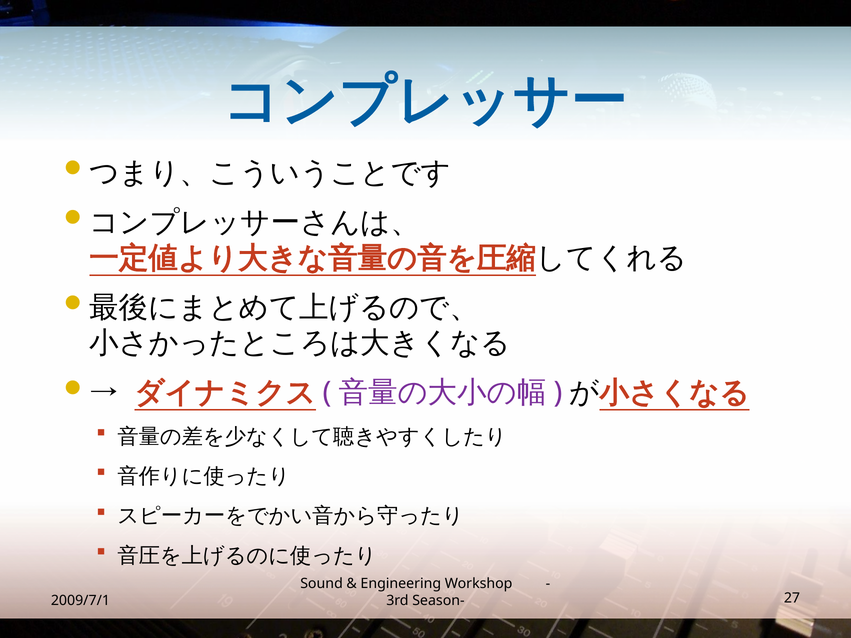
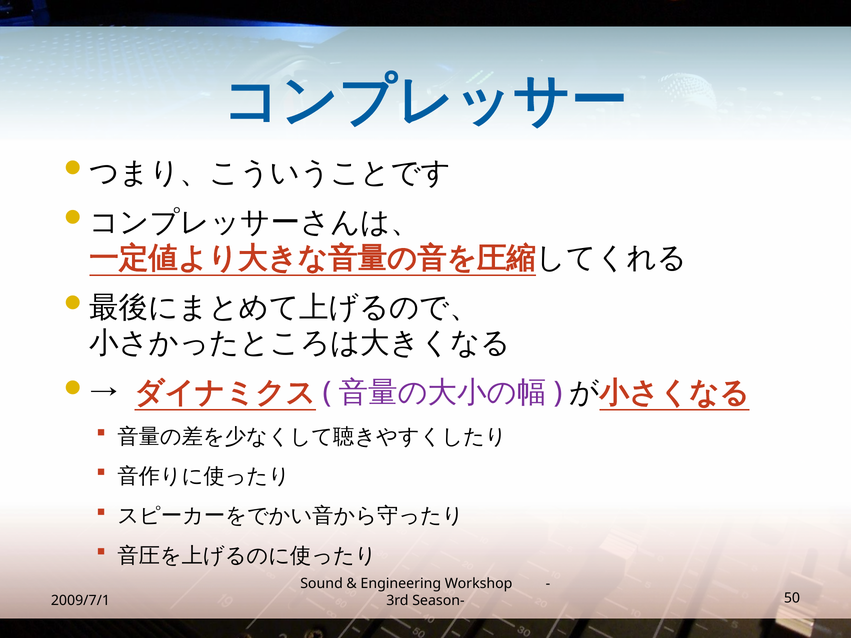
27: 27 -> 50
